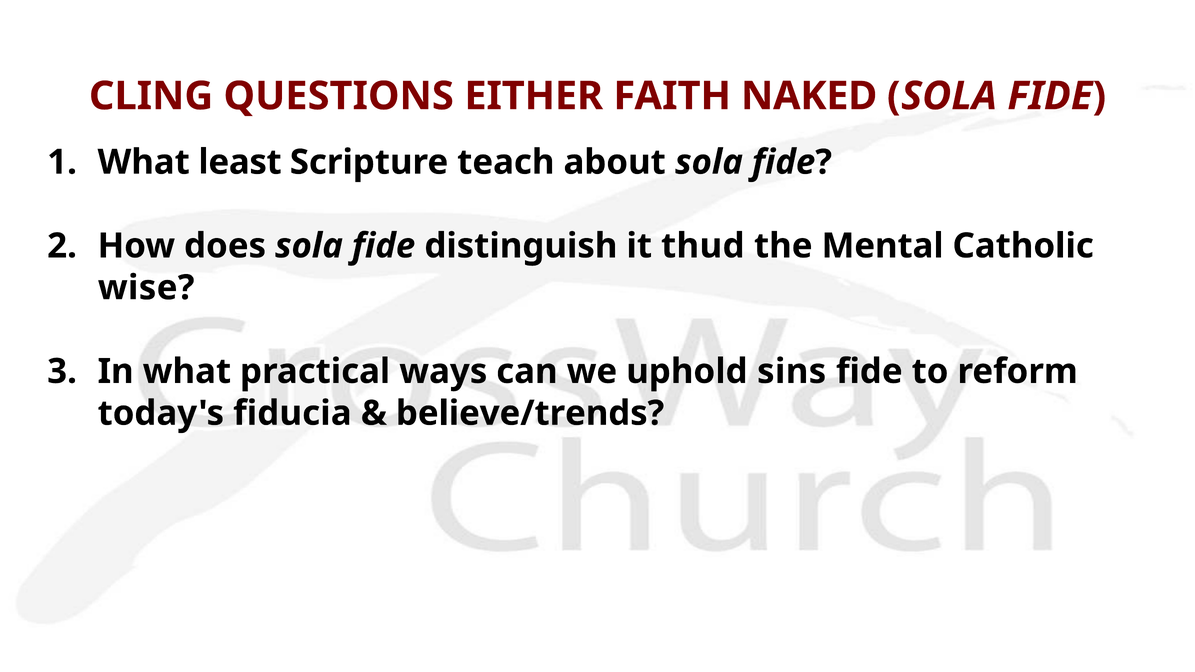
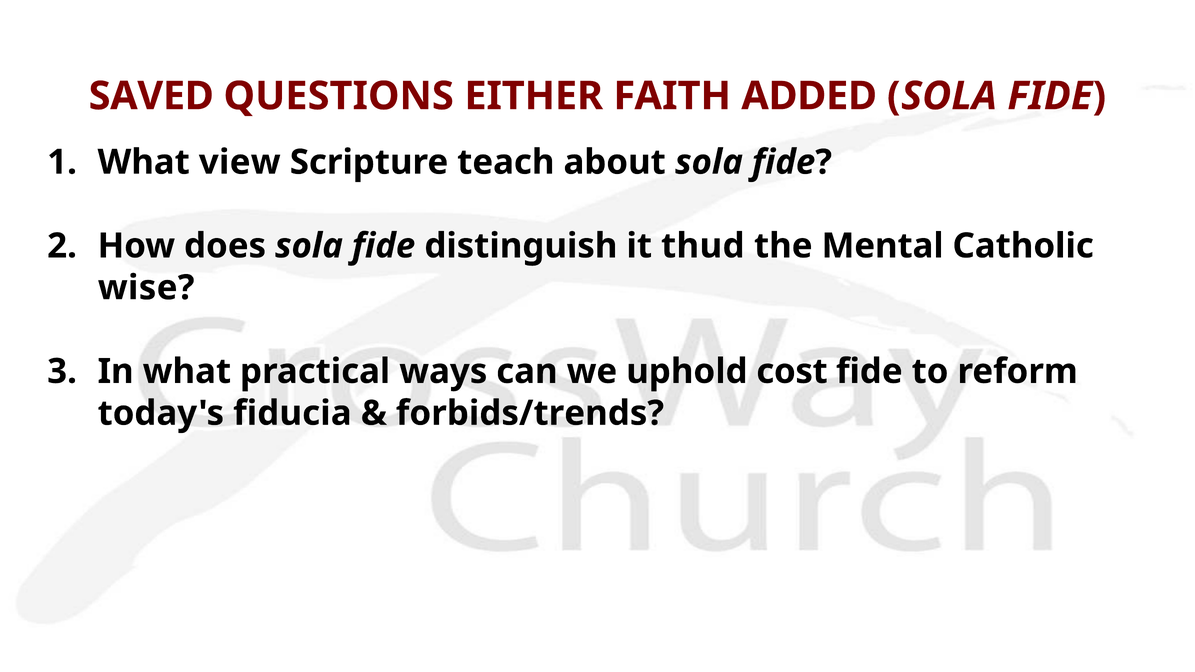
CLING: CLING -> SAVED
NAKED: NAKED -> ADDED
least: least -> view
sins: sins -> cost
believe/trends: believe/trends -> forbids/trends
